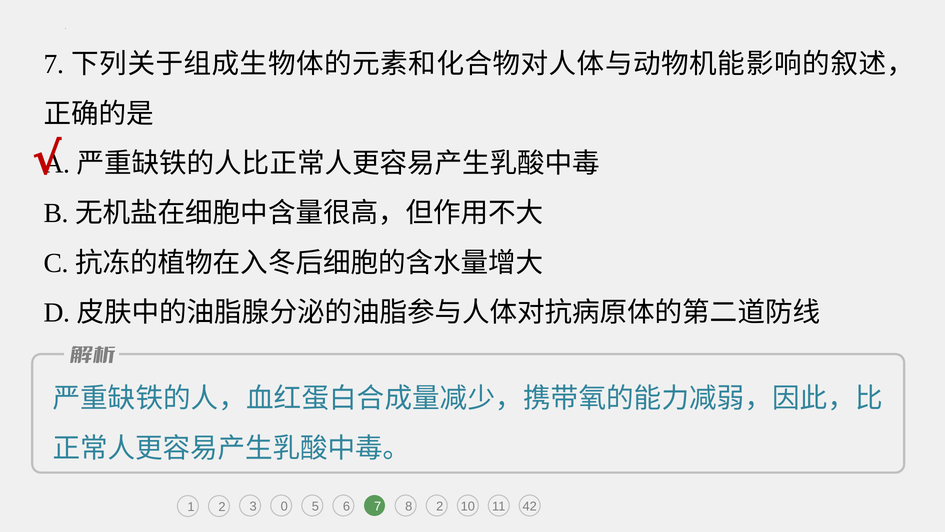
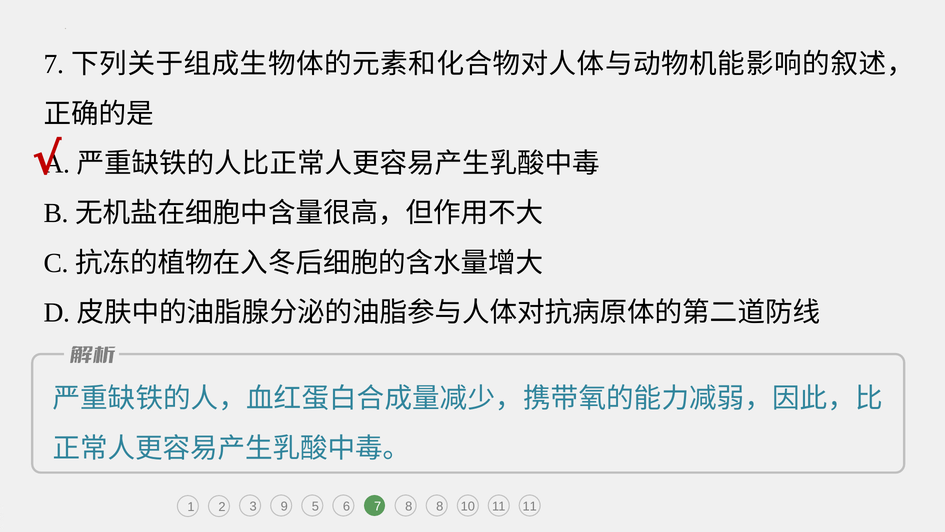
0: 0 -> 9
8 2: 2 -> 8
11 42: 42 -> 11
